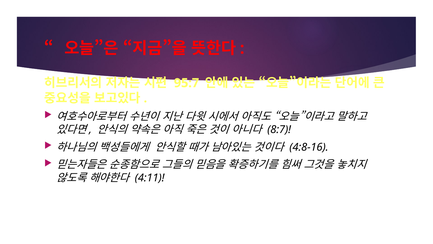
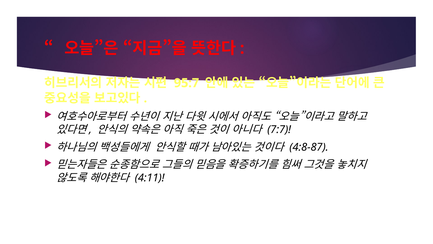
8:7: 8:7 -> 7:7
4:8-16: 4:8-16 -> 4:8-87
